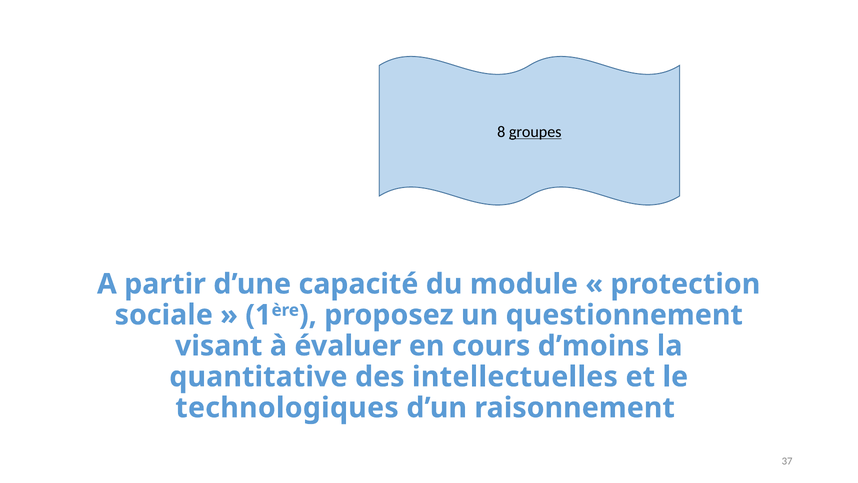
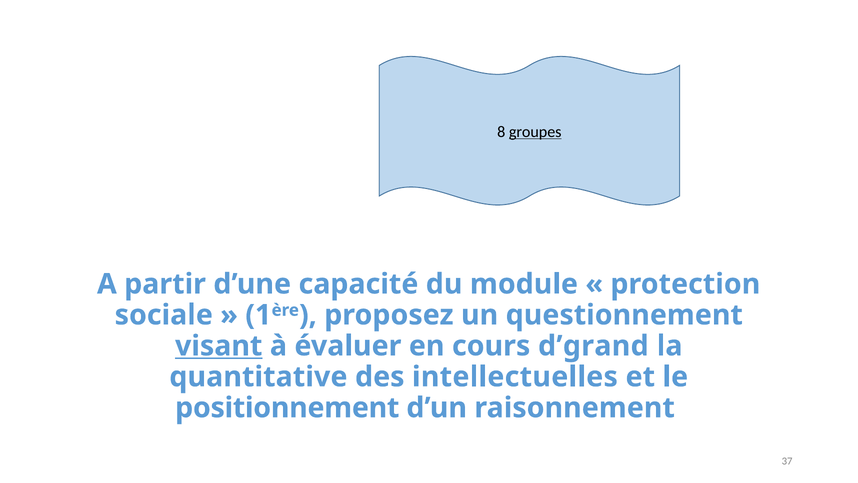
visant underline: none -> present
d’moins: d’moins -> d’grand
technologiques: technologiques -> positionnement
